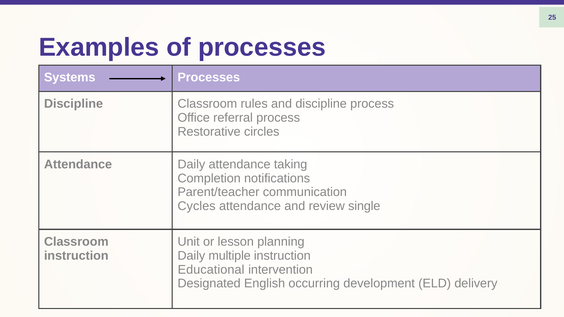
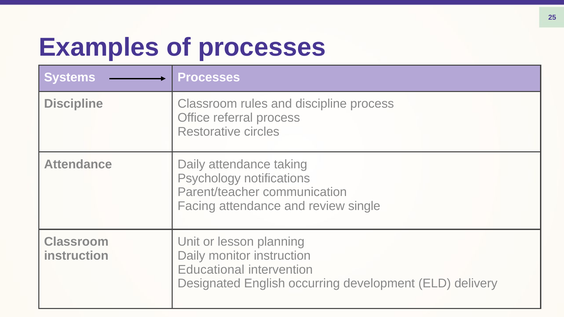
Completion: Completion -> Psychology
Cycles: Cycles -> Facing
multiple: multiple -> monitor
